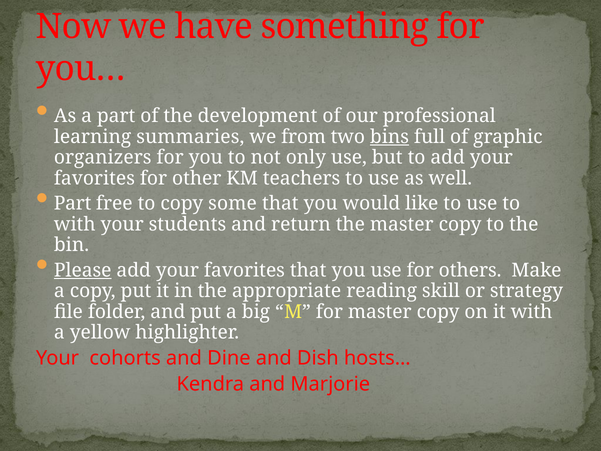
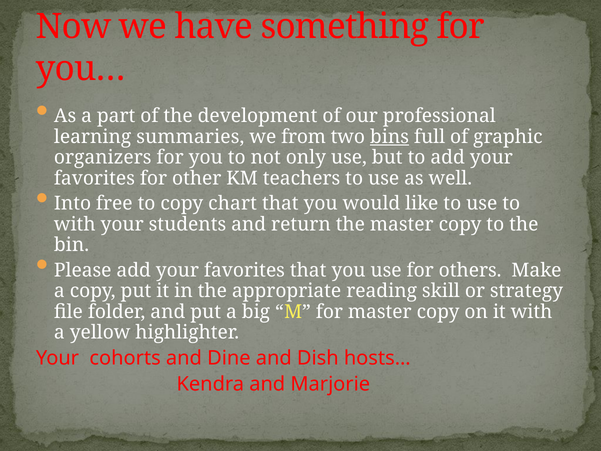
Part at (73, 203): Part -> Into
some: some -> chart
Please underline: present -> none
